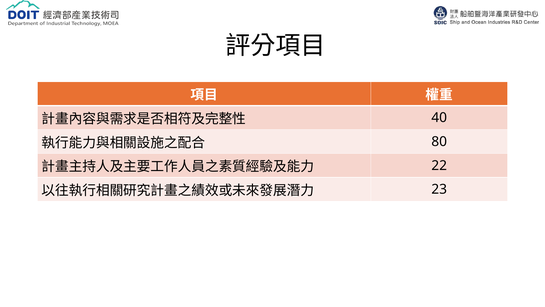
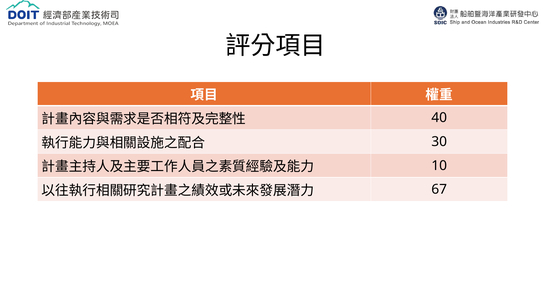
80: 80 -> 30
22: 22 -> 10
23: 23 -> 67
